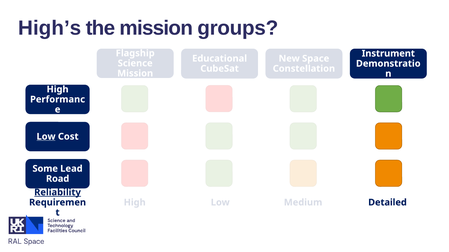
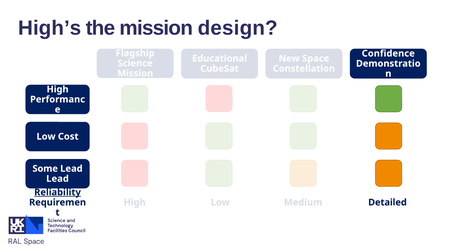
groups: groups -> design
Instrument: Instrument -> Confidence
Low at (46, 137) underline: present -> none
Road at (58, 179): Road -> Lead
